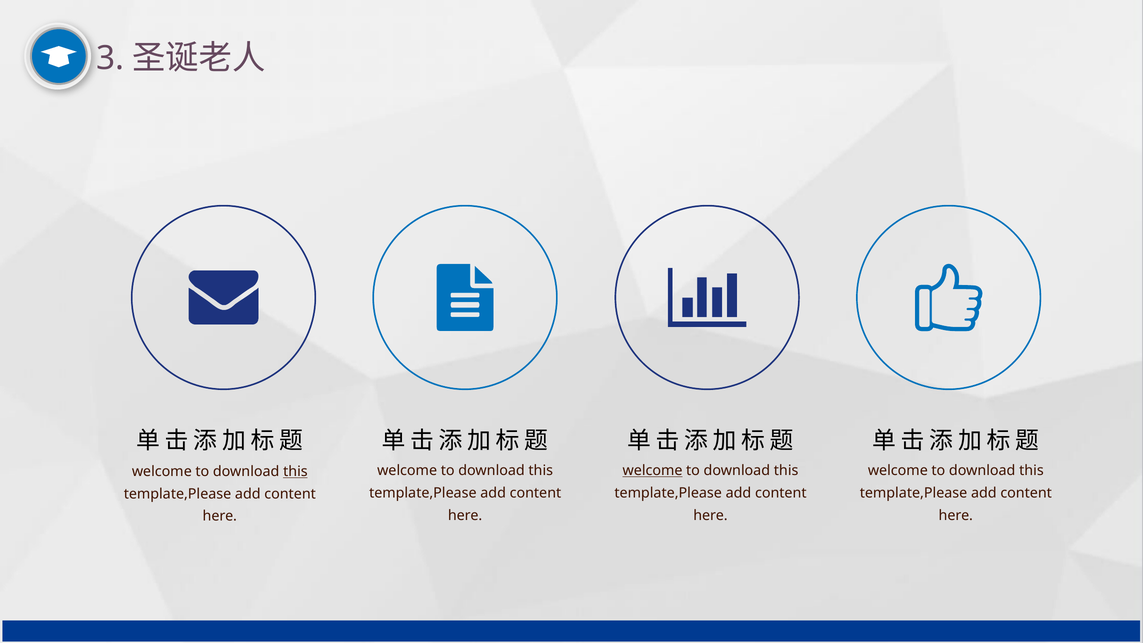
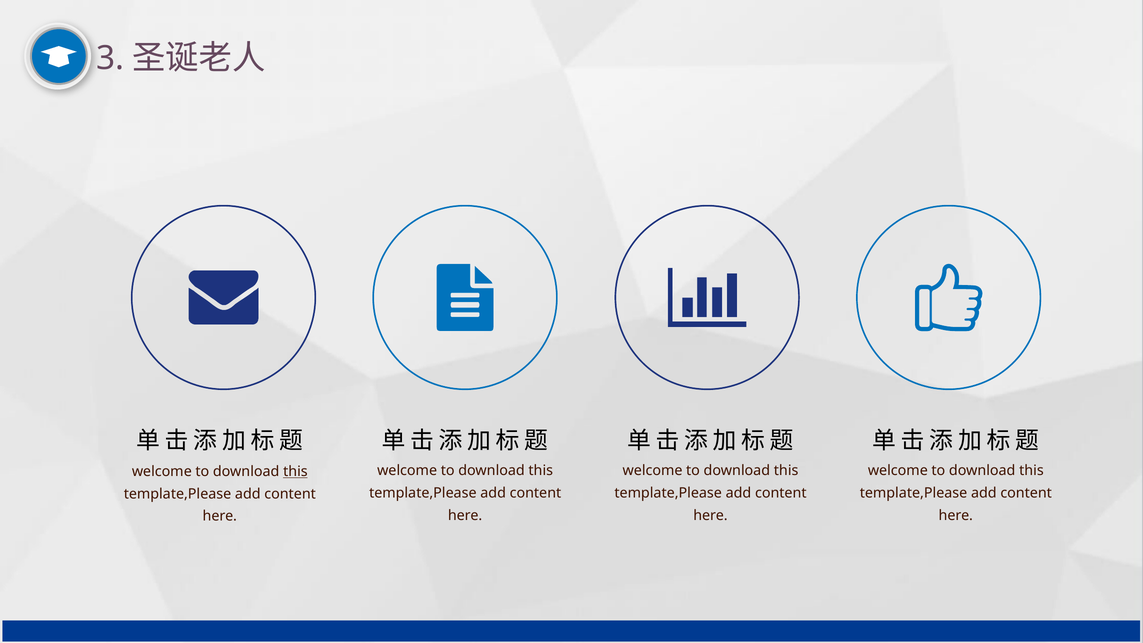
welcome at (653, 471) underline: present -> none
